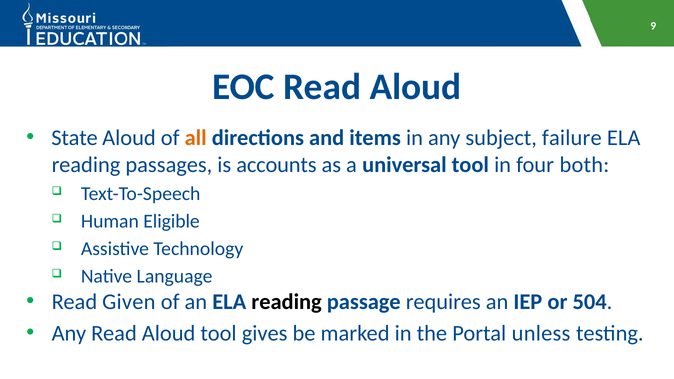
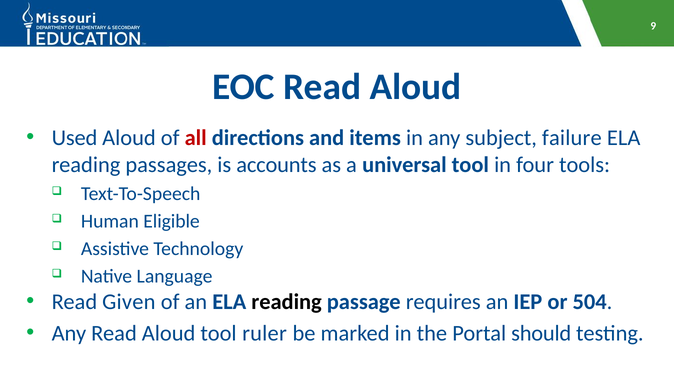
State: State -> Used
all colour: orange -> red
both: both -> tools
gives: gives -> ruler
unless: unless -> should
